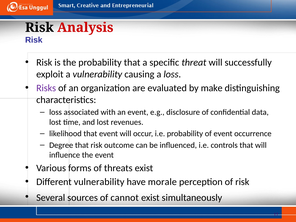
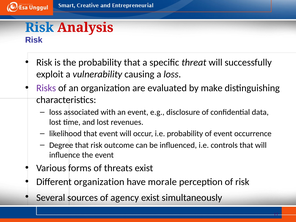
Risk at (39, 28) colour: black -> blue
Different vulnerability: vulnerability -> organization
cannot: cannot -> agency
